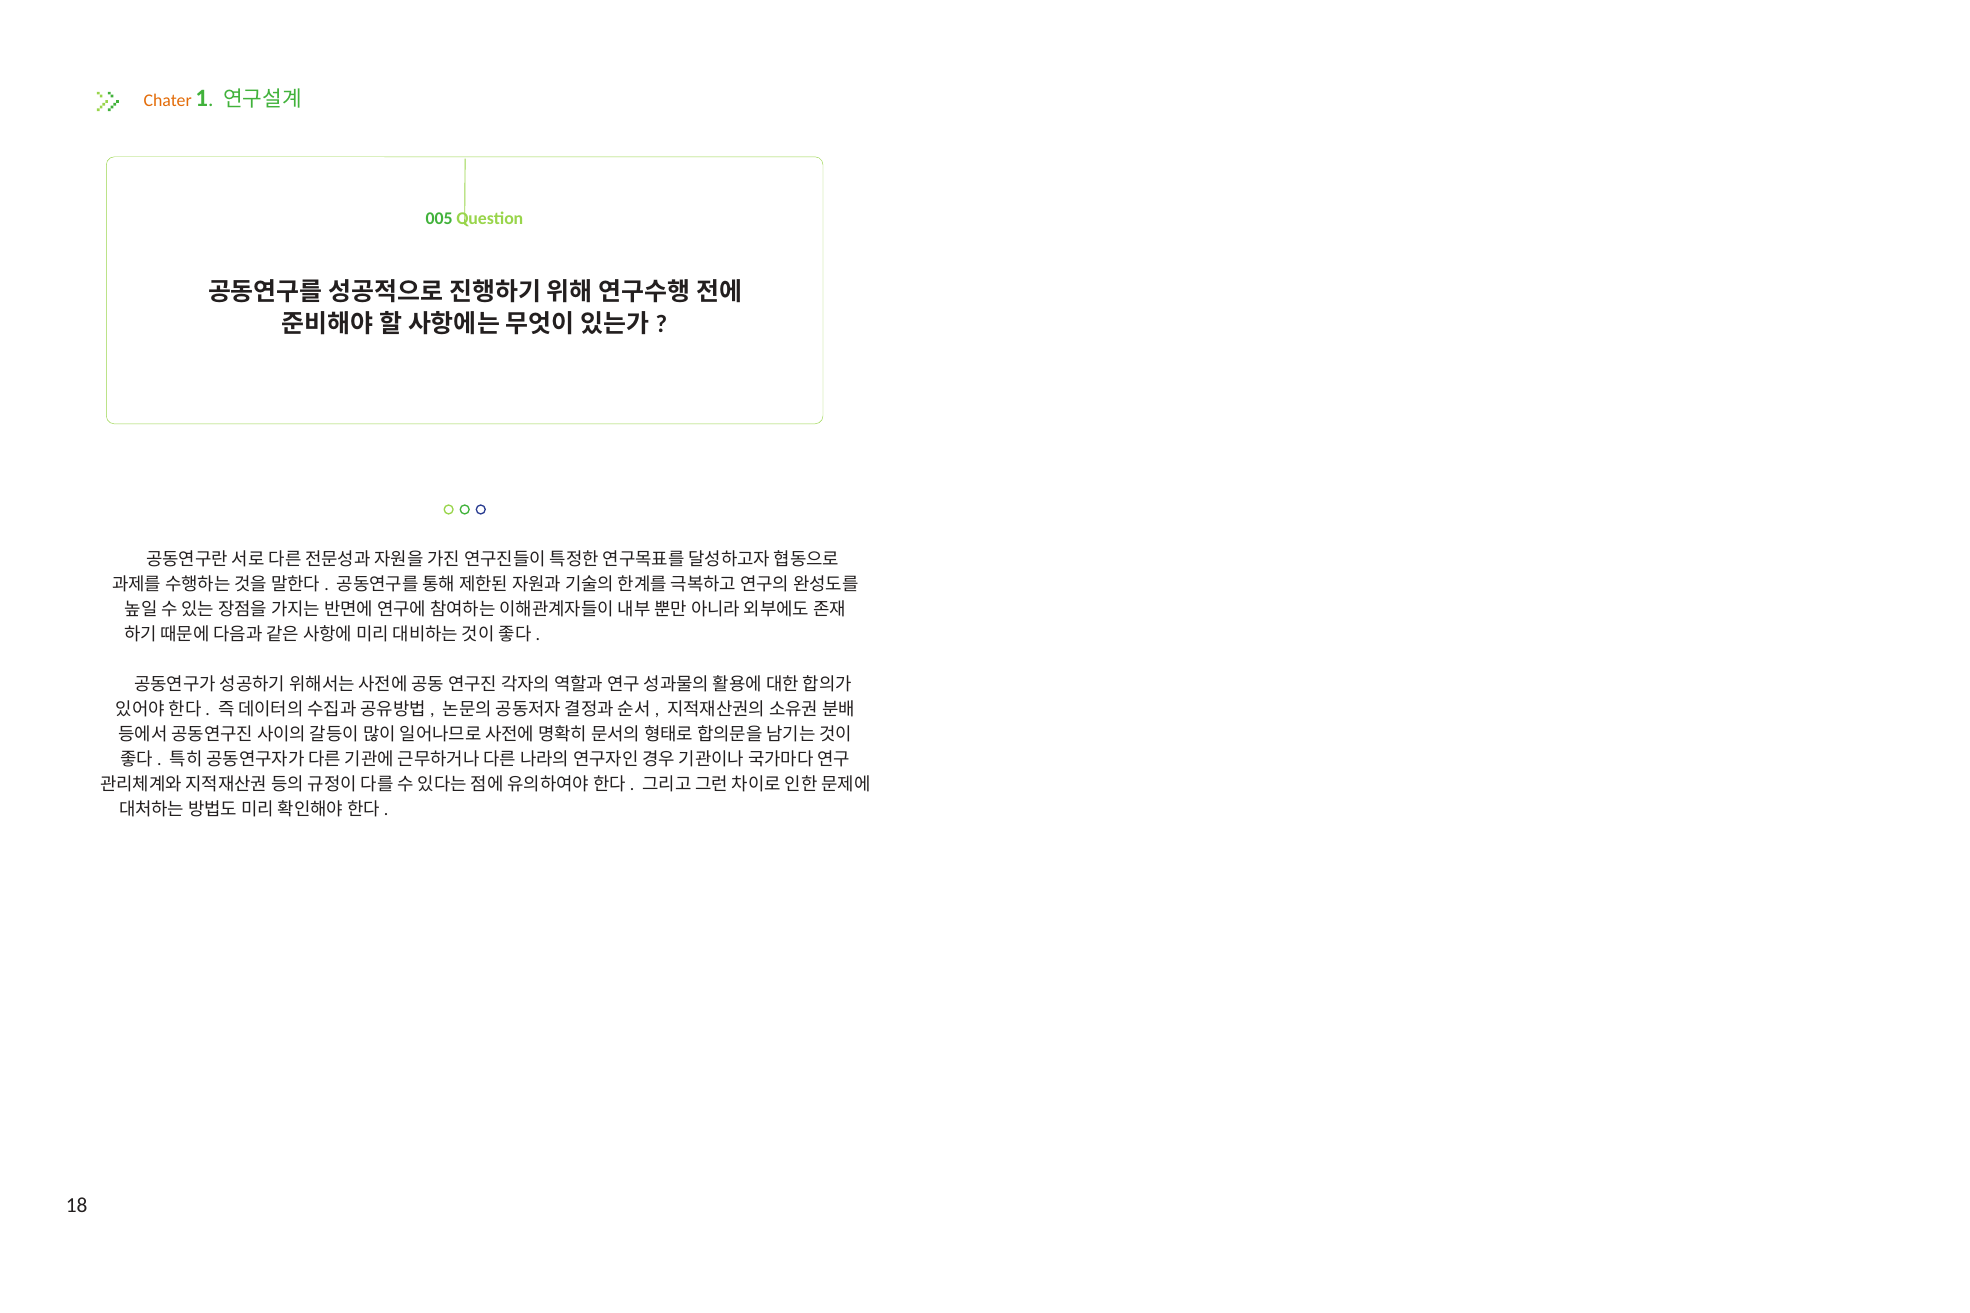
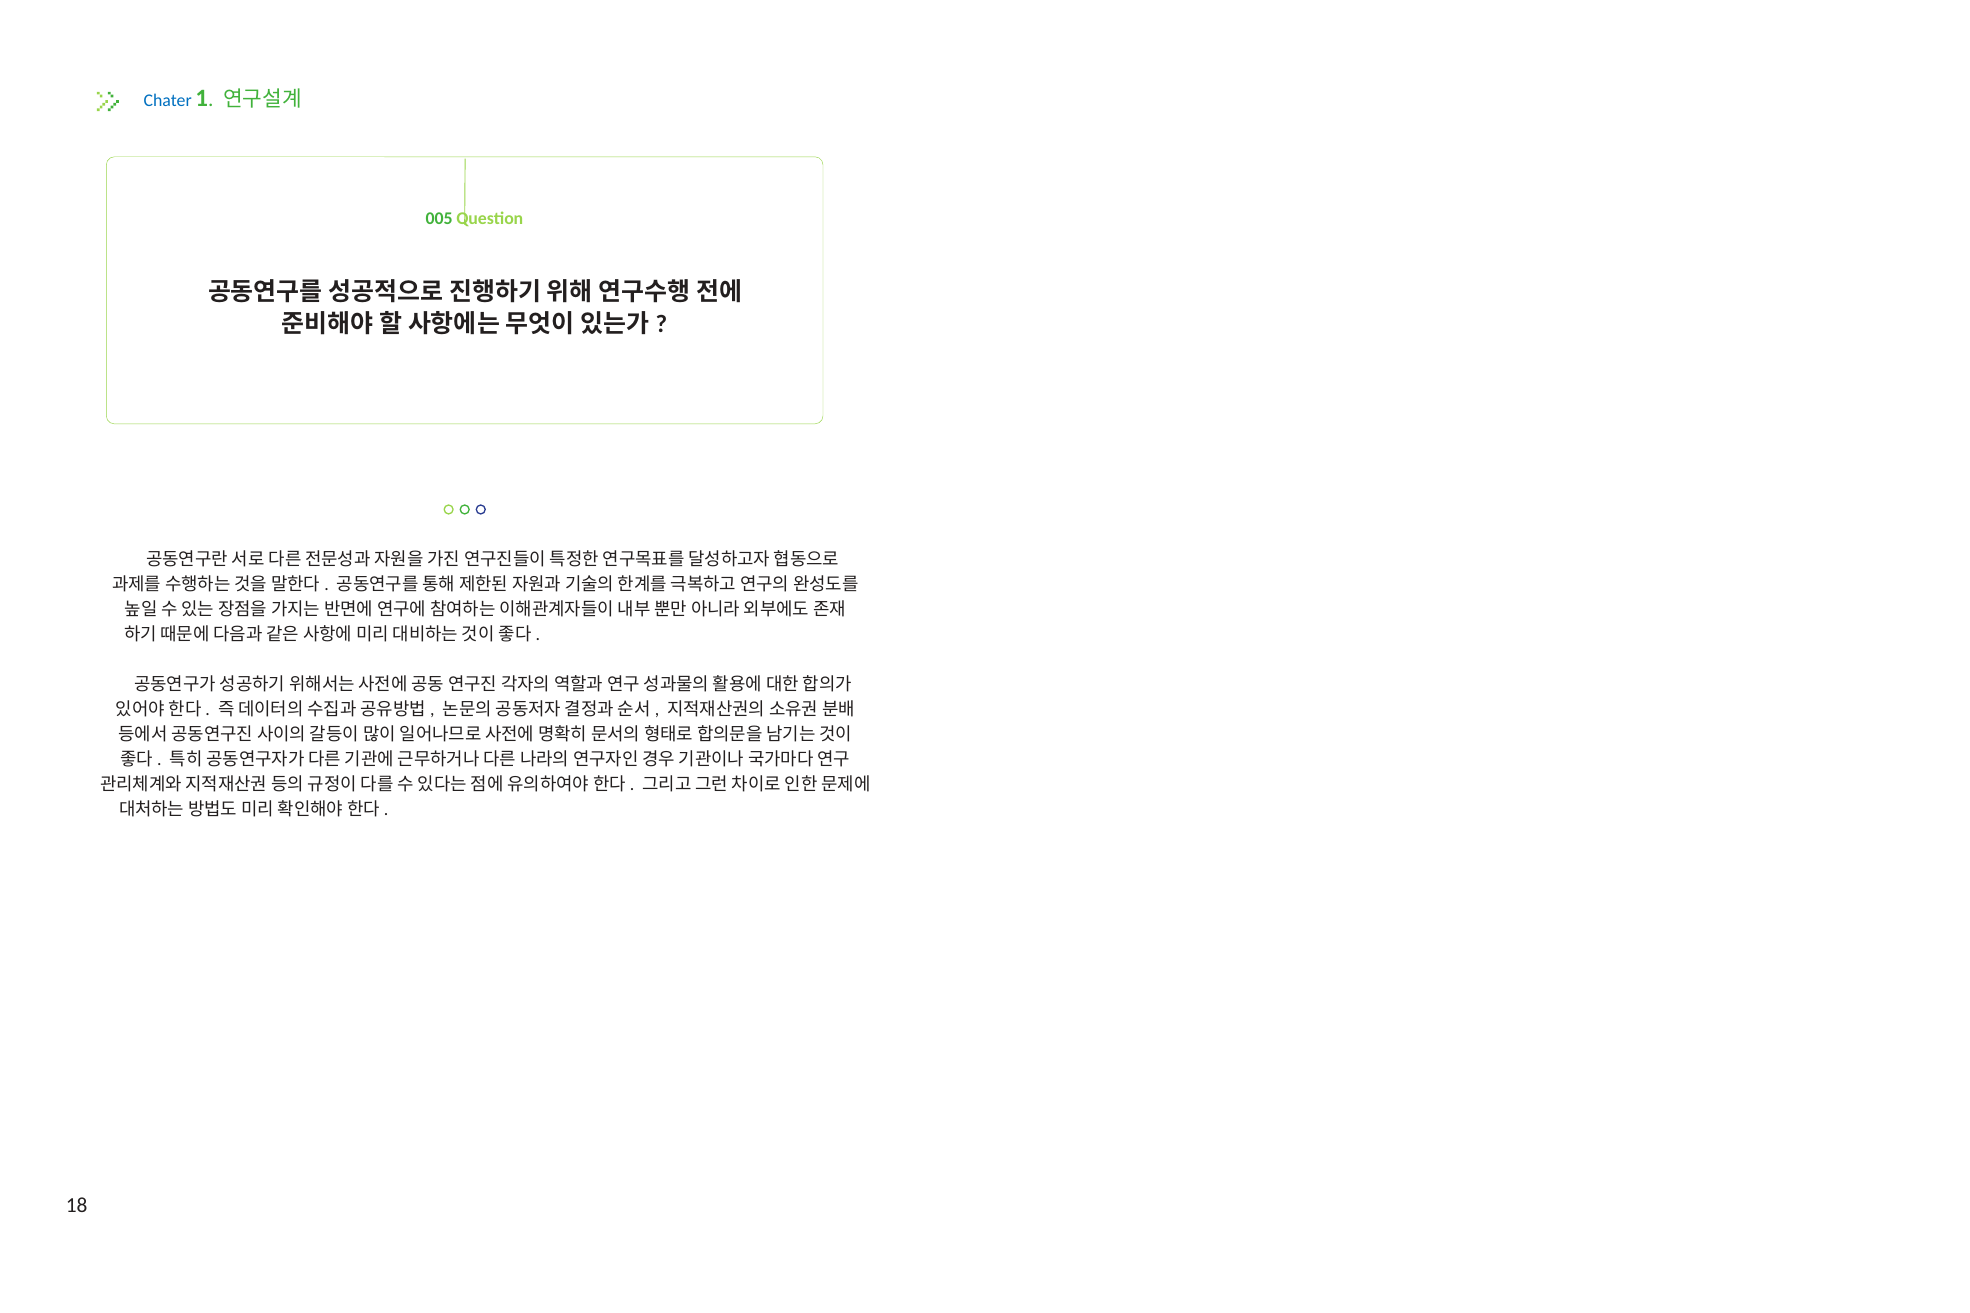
Chater colour: orange -> blue
